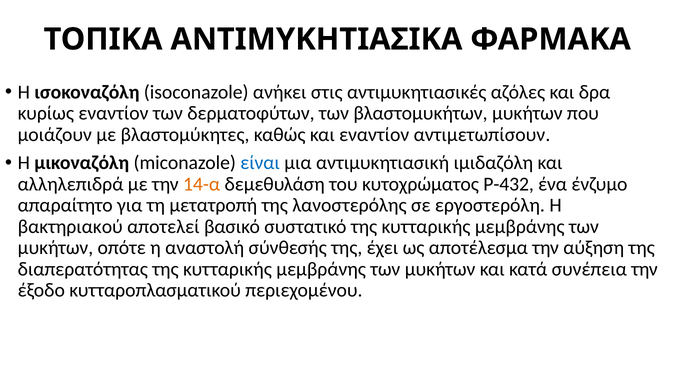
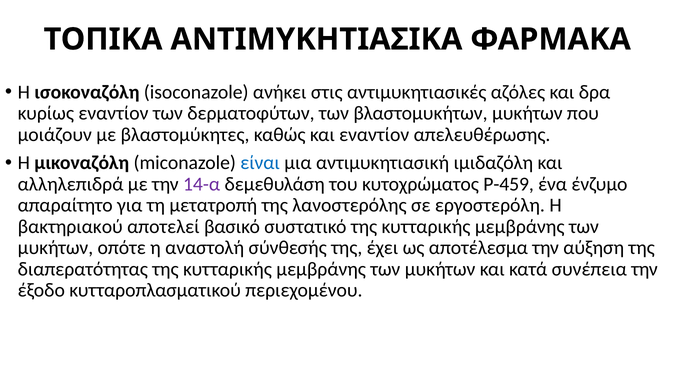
αντιμετωπίσουν: αντιμετωπίσουν -> απελευθέρωσης
14-α colour: orange -> purple
P-432: P-432 -> P-459
